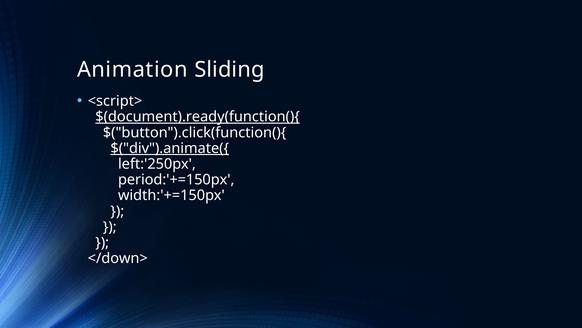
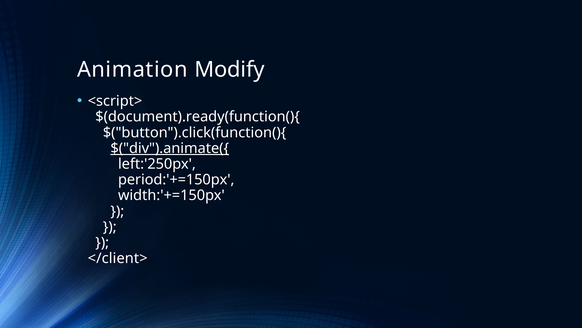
Sliding: Sliding -> Modify
$(document).ready(function(){ underline: present -> none
</down>: </down> -> </client>
